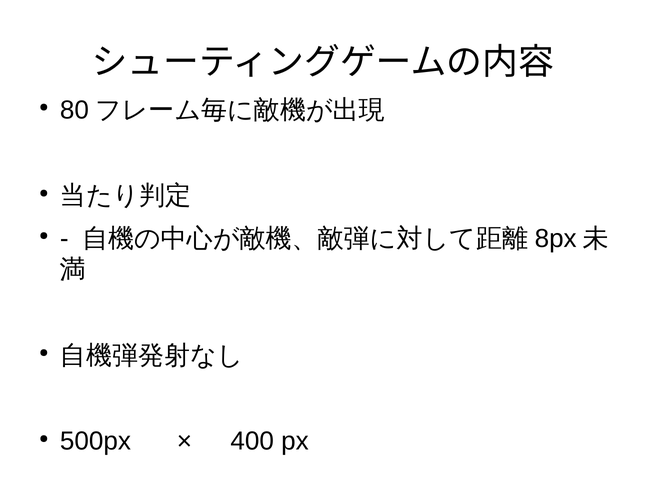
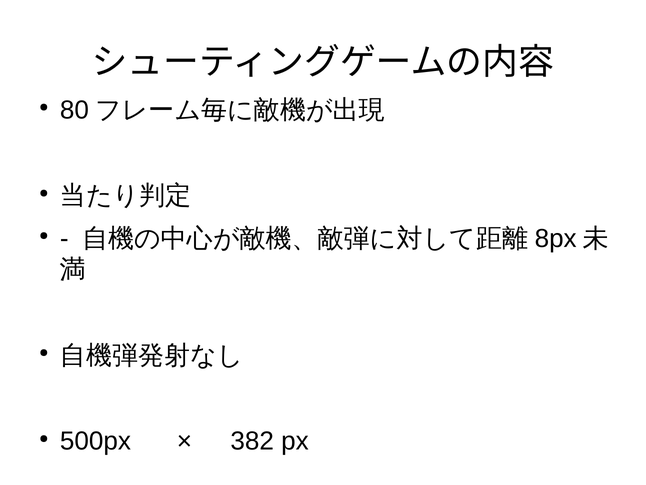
400: 400 -> 382
